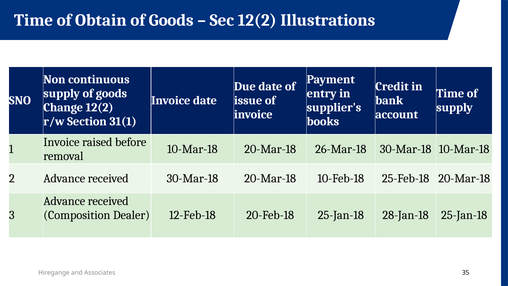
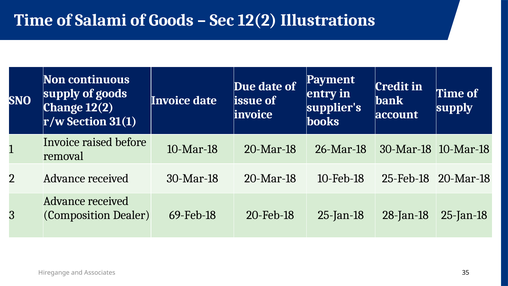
Obtain: Obtain -> Salami
12-Feb-18: 12-Feb-18 -> 69-Feb-18
